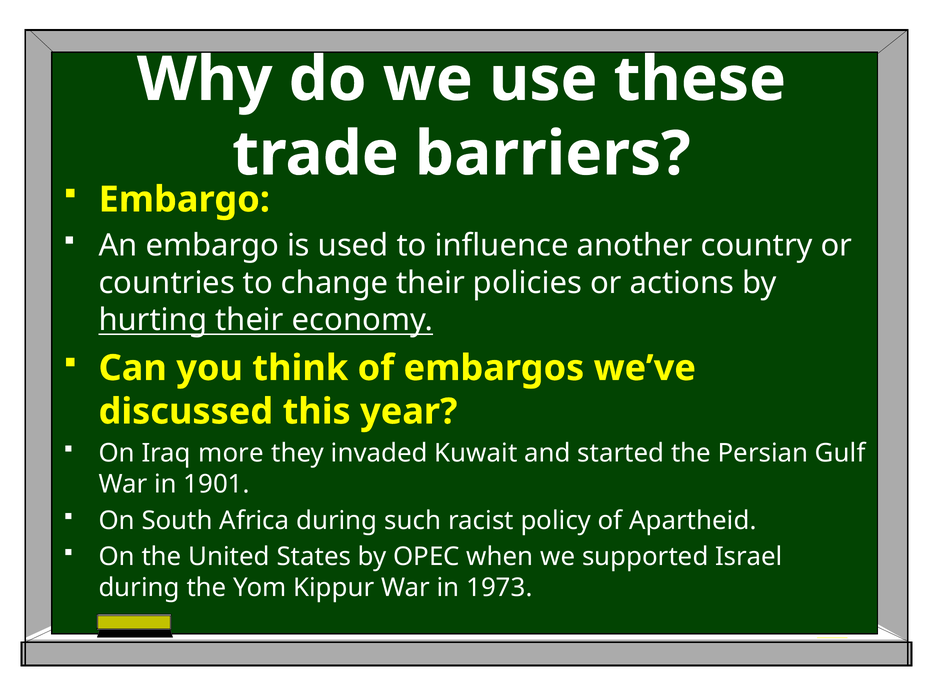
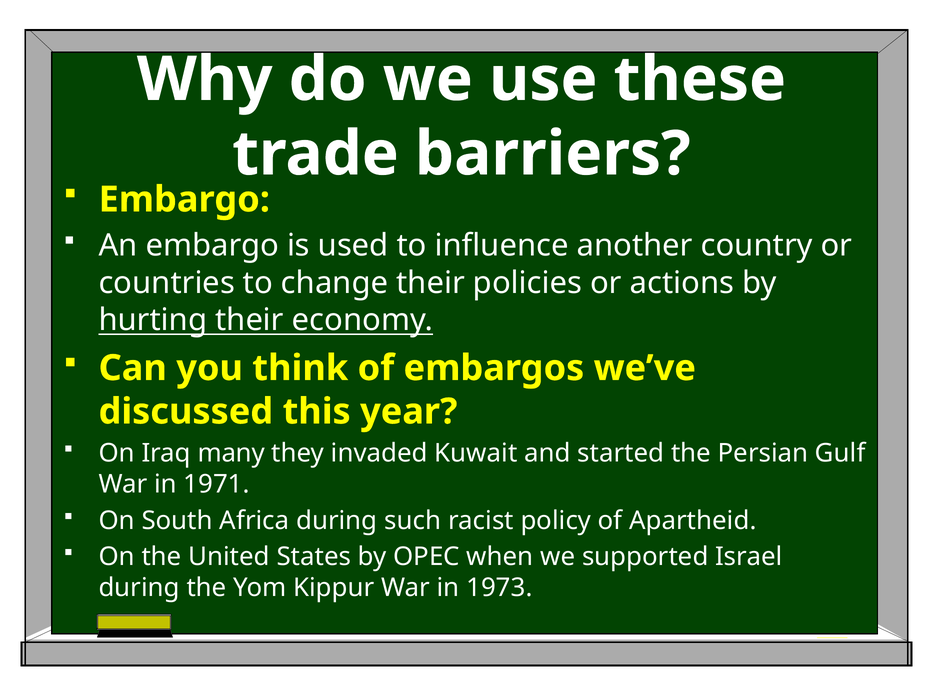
more: more -> many
1901: 1901 -> 1971
